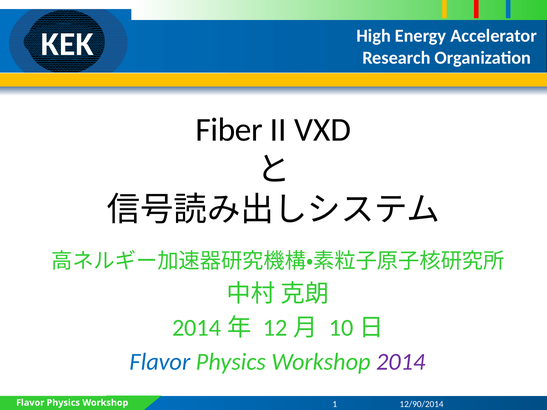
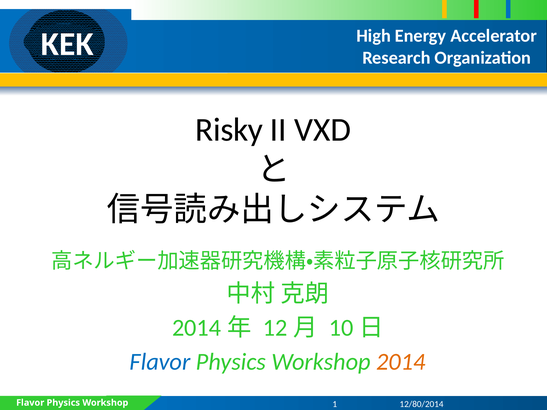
Fiber: Fiber -> Risky
2014 at (401, 362) colour: purple -> orange
12/90/2014: 12/90/2014 -> 12/80/2014
